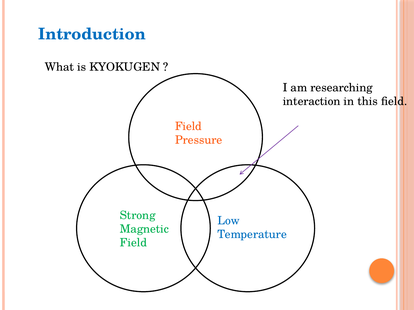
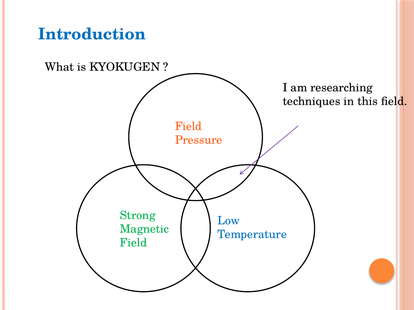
interaction: interaction -> techniques
